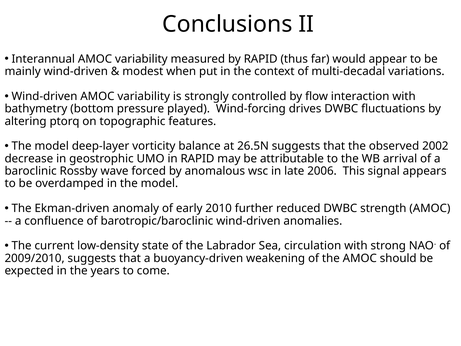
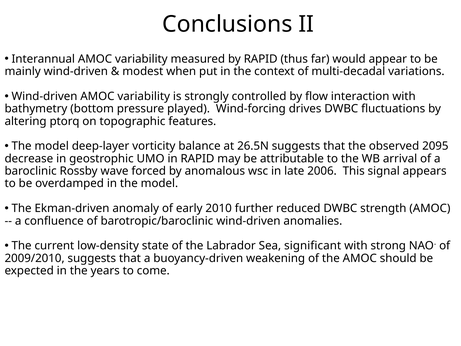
2002: 2002 -> 2095
circulation: circulation -> significant
